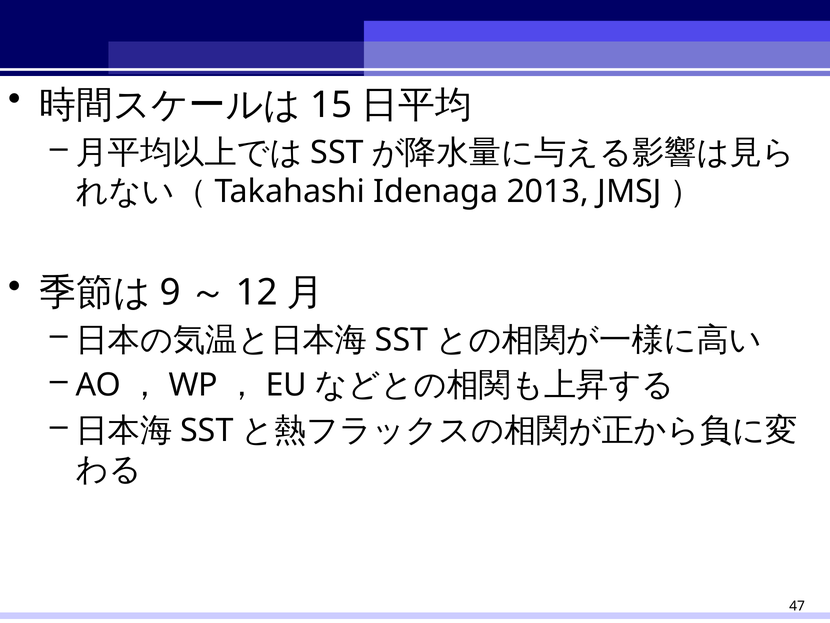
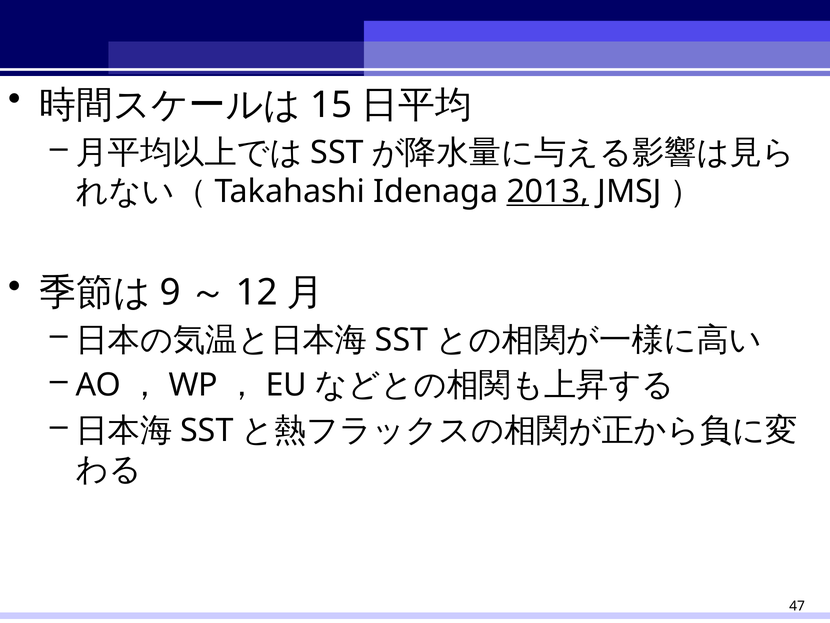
2013 underline: none -> present
